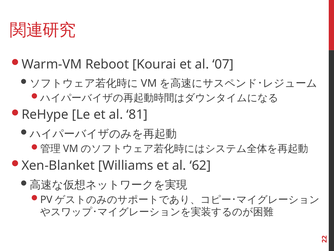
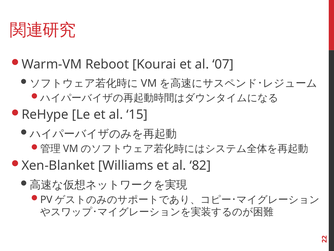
81: 81 -> 15
62: 62 -> 82
